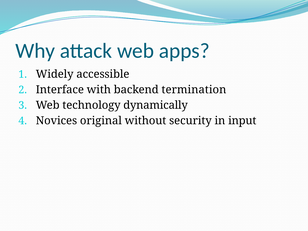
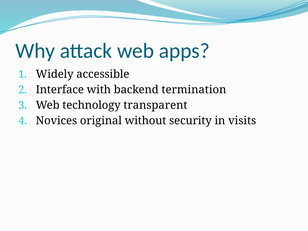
dynamically: dynamically -> transparent
input: input -> visits
